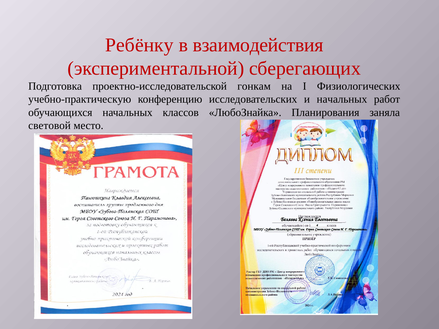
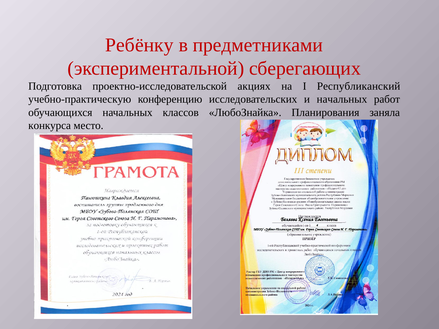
взаимодействия: взаимодействия -> предметниками
гонкам: гонкам -> акциях
Физиологических: Физиологических -> Республиканский
световой: световой -> конкурса
